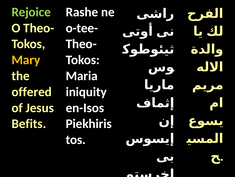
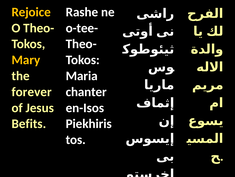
Rejoice colour: light green -> yellow
offered: offered -> forever
iniquity: iniquity -> chanter
